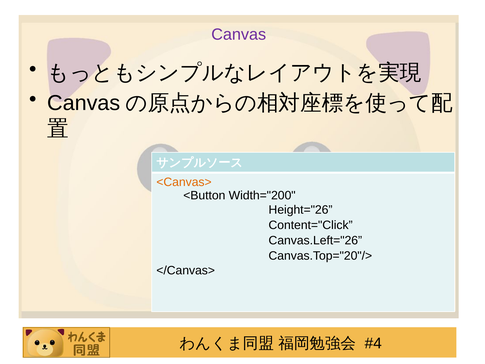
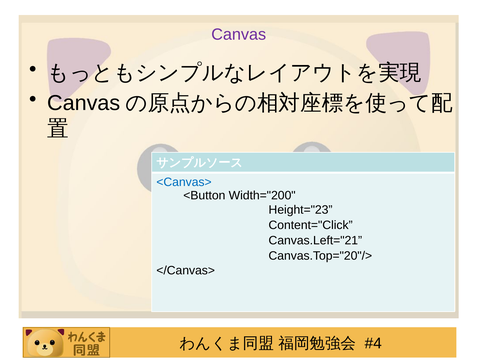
<Canvas> colour: orange -> blue
Height="26: Height="26 -> Height="23
Canvas.Left="26: Canvas.Left="26 -> Canvas.Left="21
